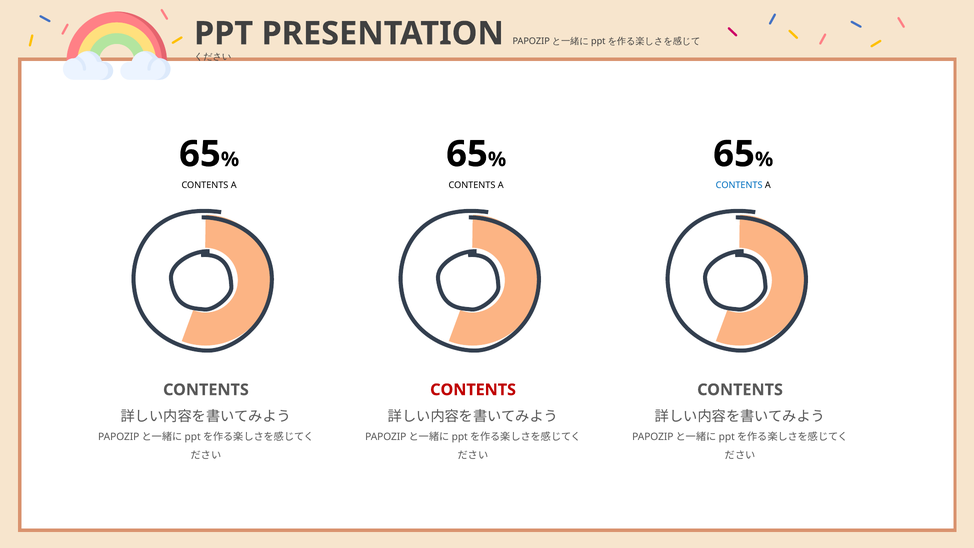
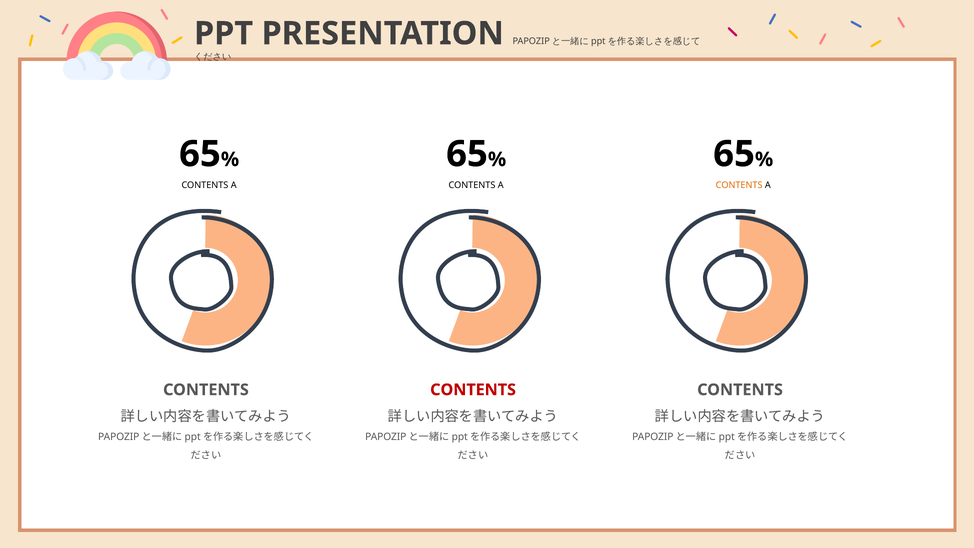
CONTENTS at (739, 185) colour: blue -> orange
